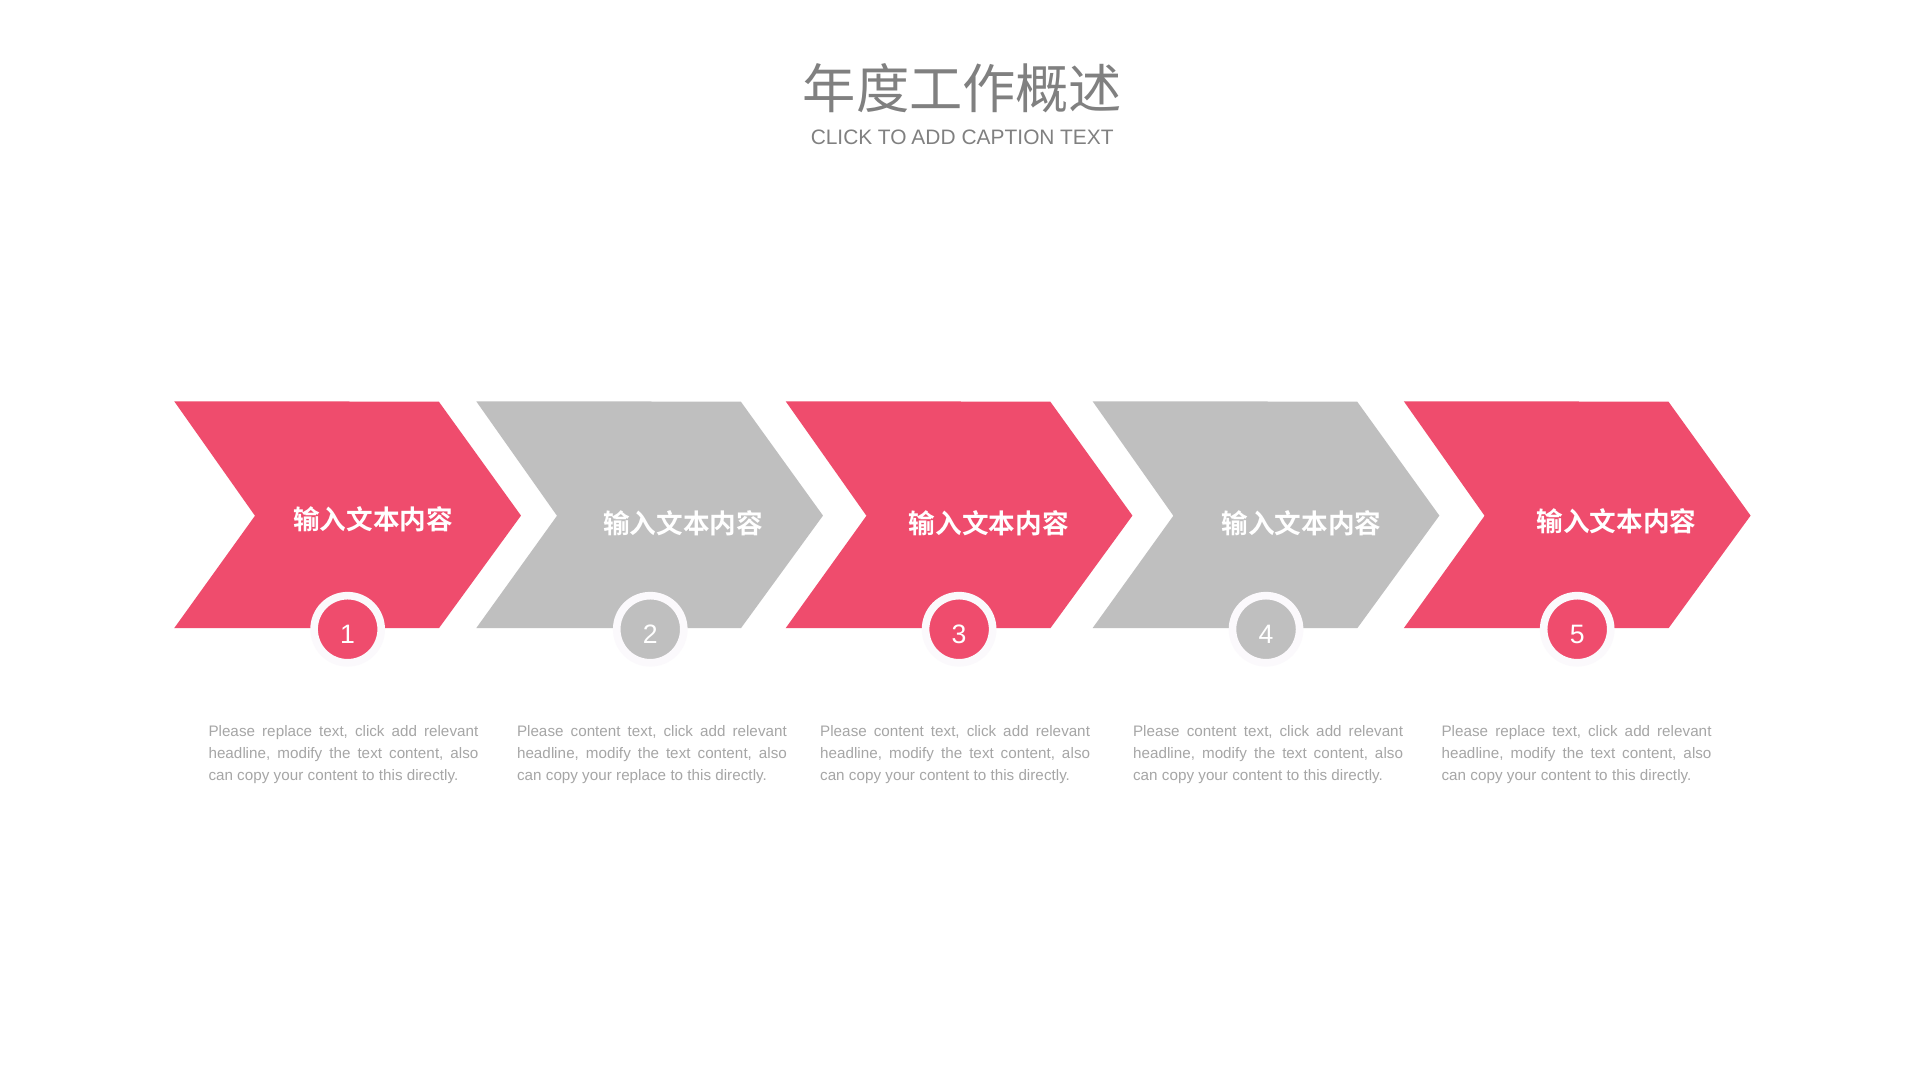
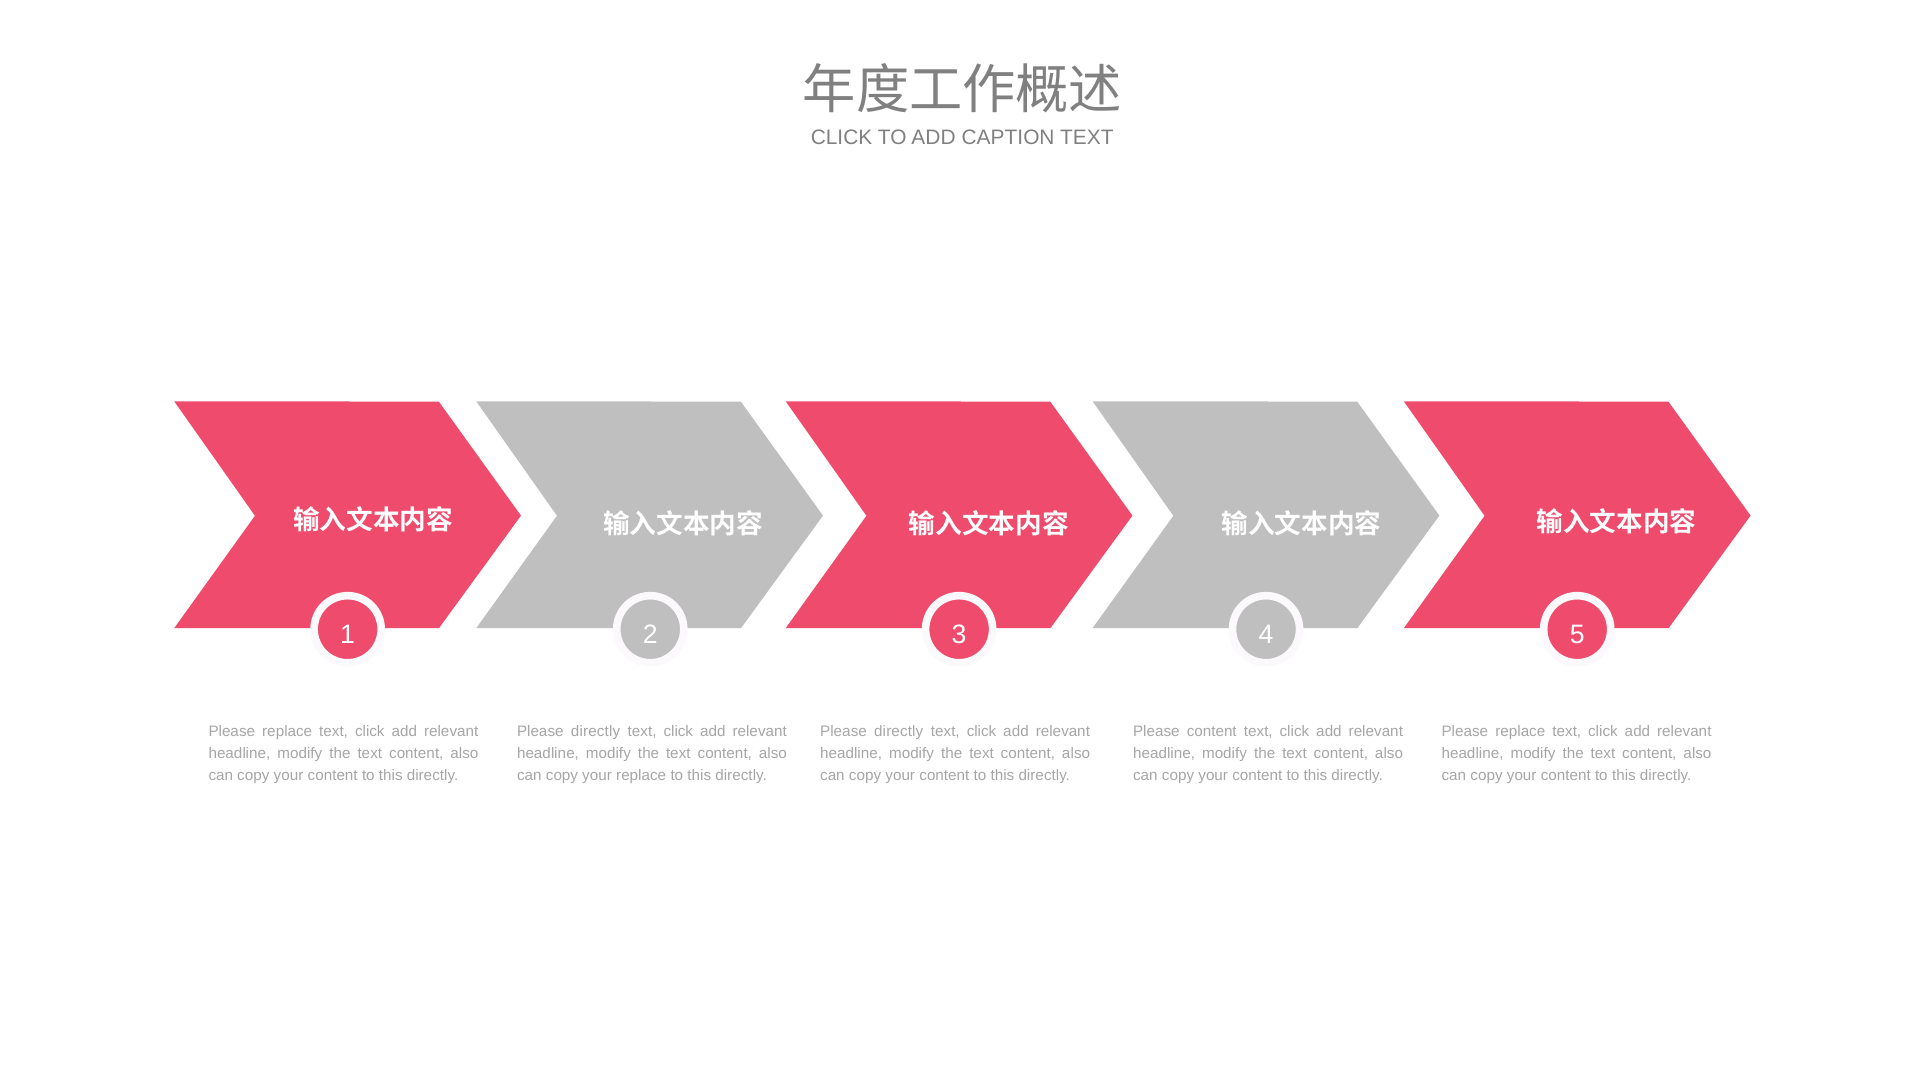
content at (596, 731): content -> directly
content at (899, 731): content -> directly
